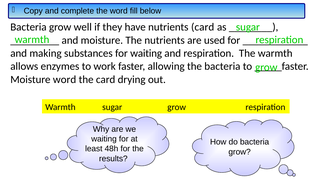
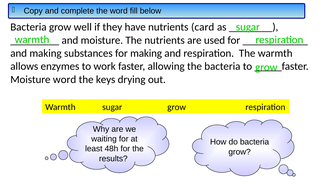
for waiting: waiting -> making
the card: card -> keys
